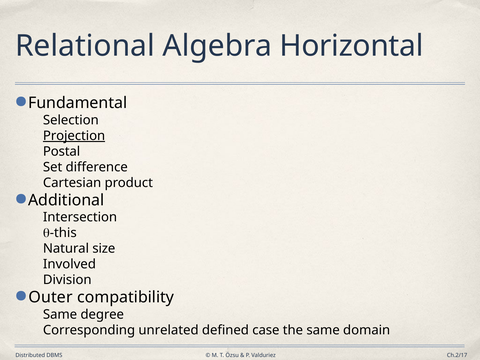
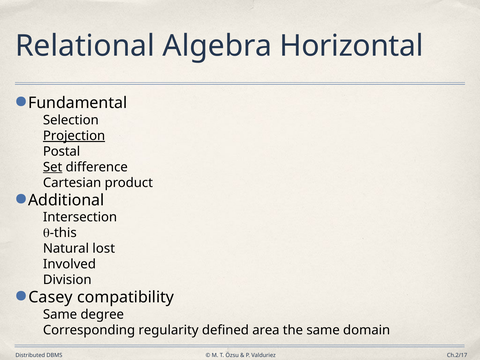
Set underline: none -> present
size: size -> lost
Outer: Outer -> Casey
unrelated: unrelated -> regularity
case: case -> area
